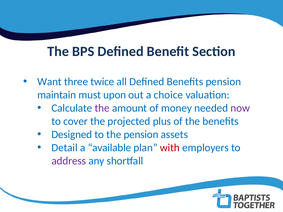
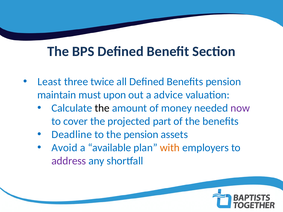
Want: Want -> Least
choice: choice -> advice
the at (102, 108) colour: purple -> black
plus: plus -> part
Designed: Designed -> Deadline
Detail: Detail -> Avoid
with colour: red -> orange
